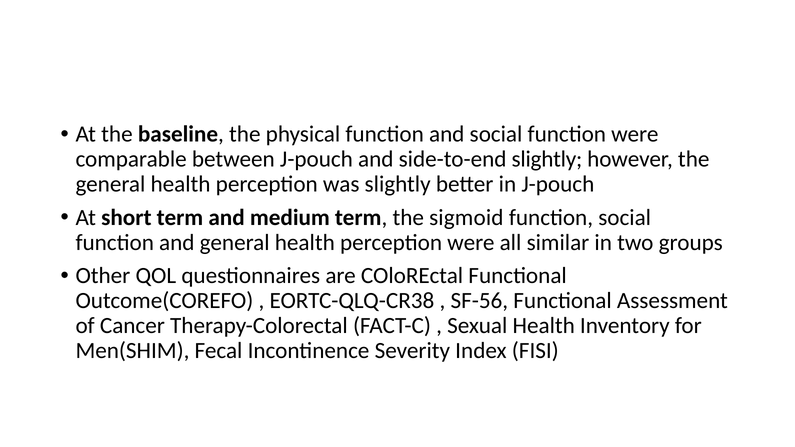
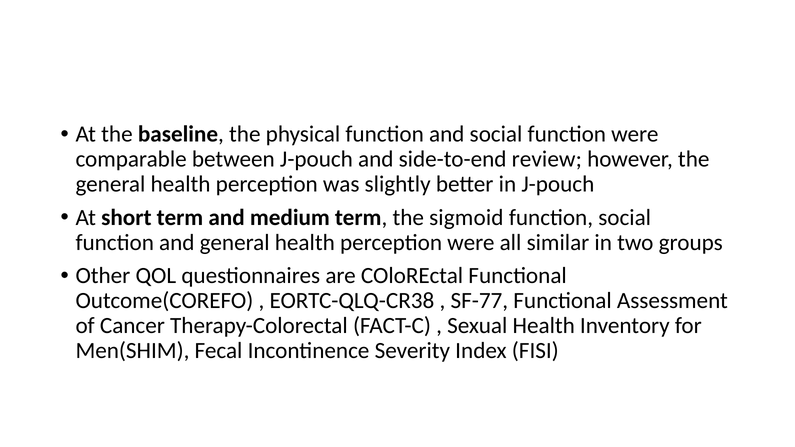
side-to-end slightly: slightly -> review
SF-56: SF-56 -> SF-77
